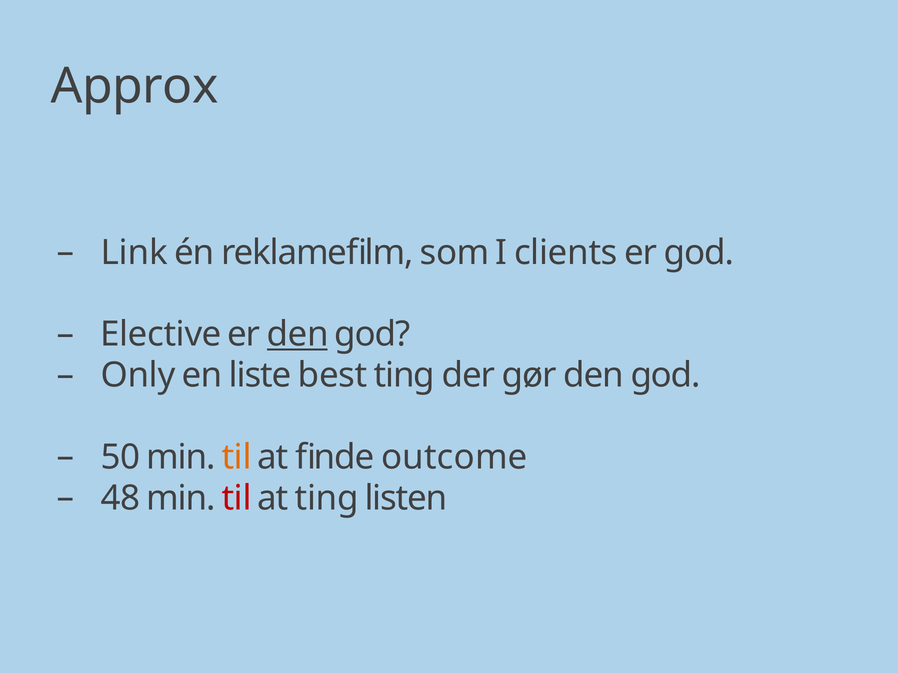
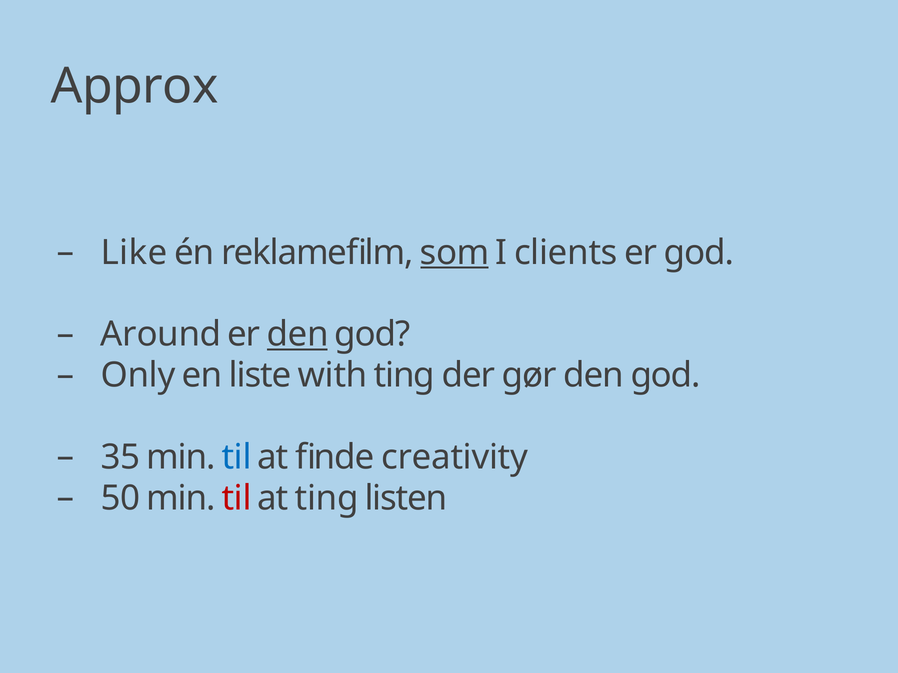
Link: Link -> Like
som underline: none -> present
Elective: Elective -> Around
best: best -> with
50: 50 -> 35
til at (237, 457) colour: orange -> blue
outcome: outcome -> creativity
48: 48 -> 50
